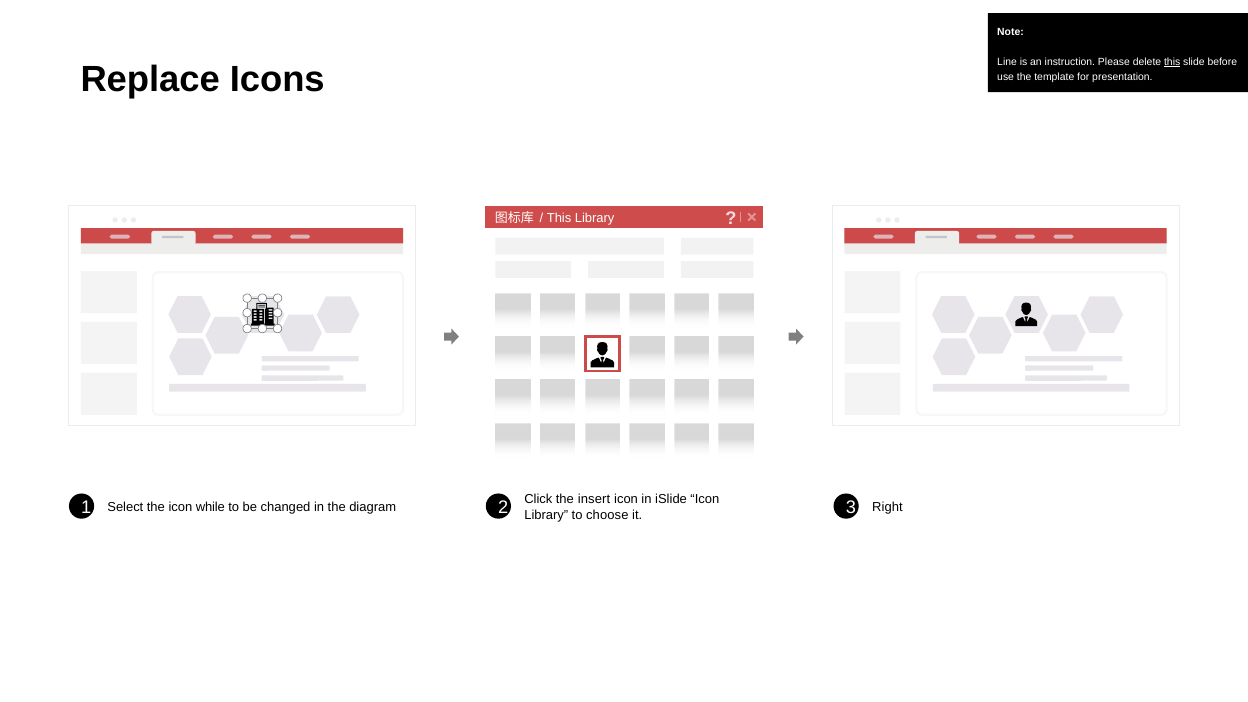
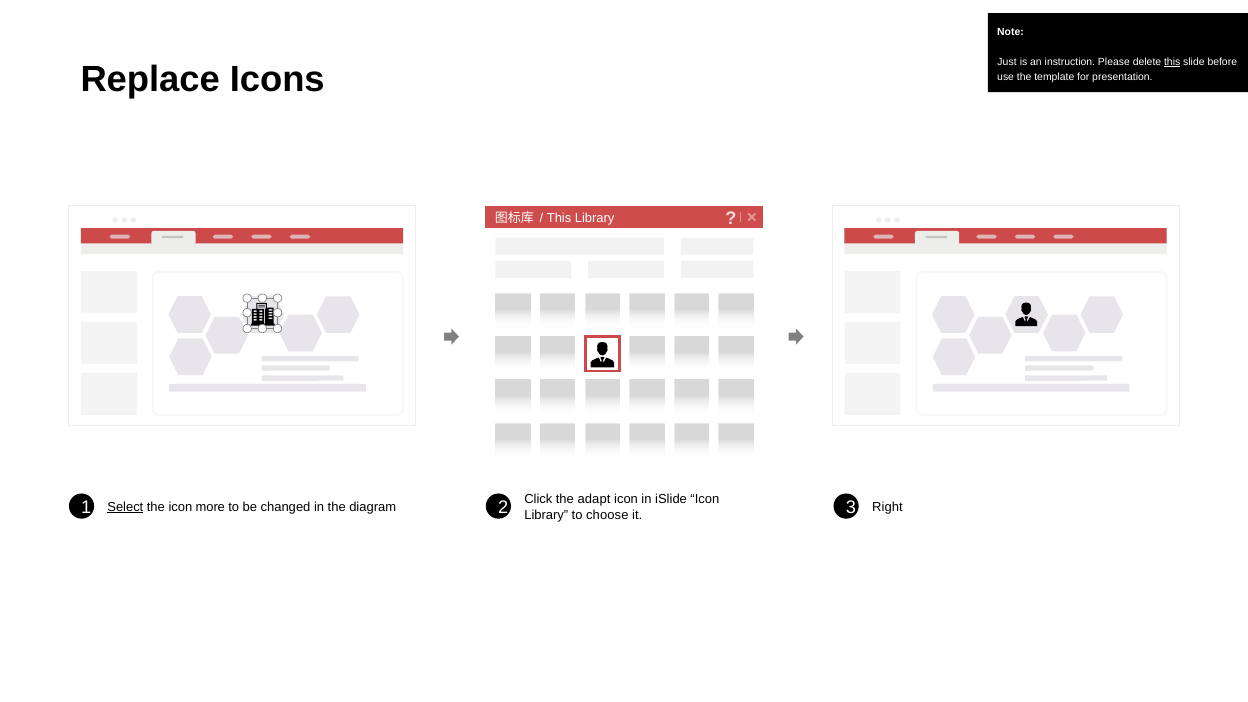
Line: Line -> Just
insert: insert -> adapt
Select underline: none -> present
while: while -> more
